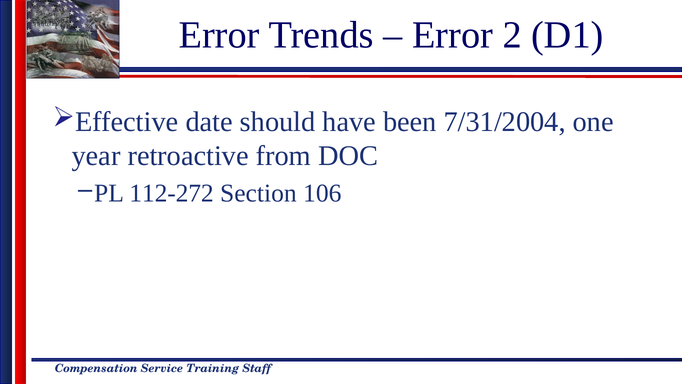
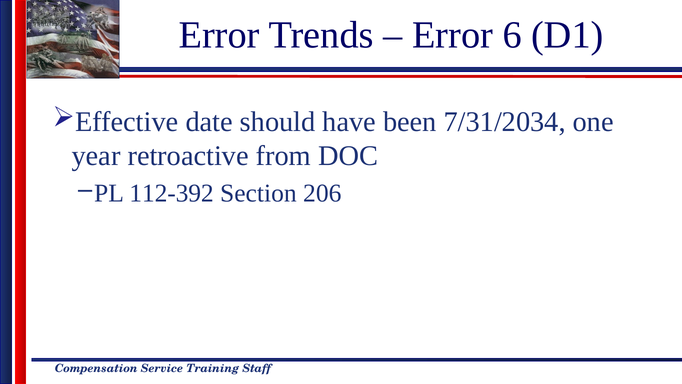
2: 2 -> 6
7/31/2004: 7/31/2004 -> 7/31/2034
112-272: 112-272 -> 112-392
106: 106 -> 206
